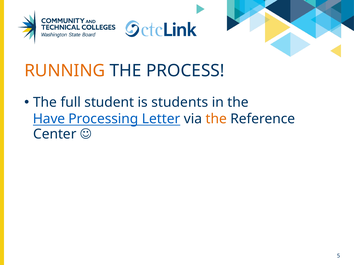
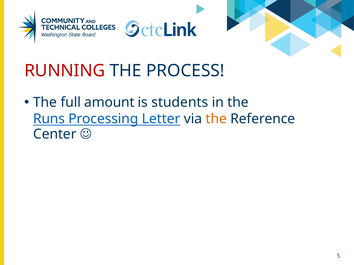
RUNNING colour: orange -> red
student: student -> amount
Have: Have -> Runs
